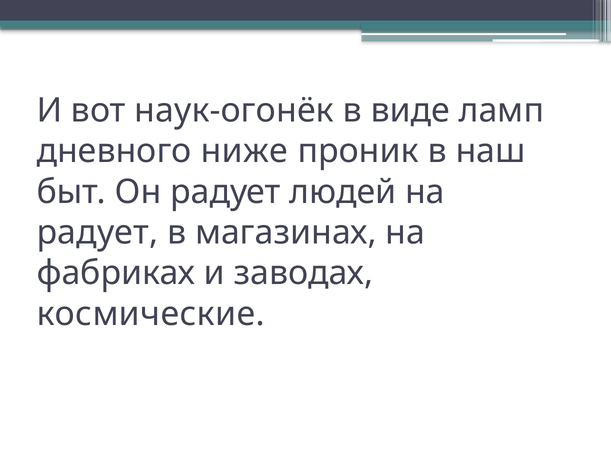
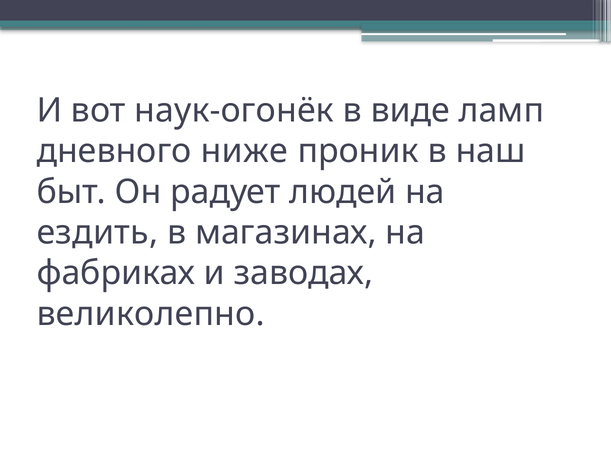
радует at (97, 233): радует -> ездить
космические: космические -> великолепно
